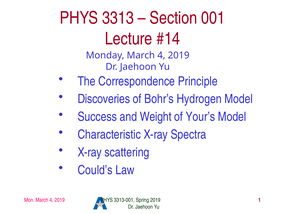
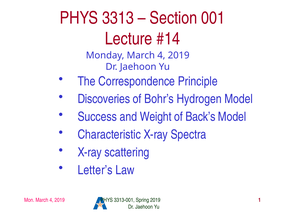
Your’s: Your’s -> Back’s
Could’s: Could’s -> Letter’s
